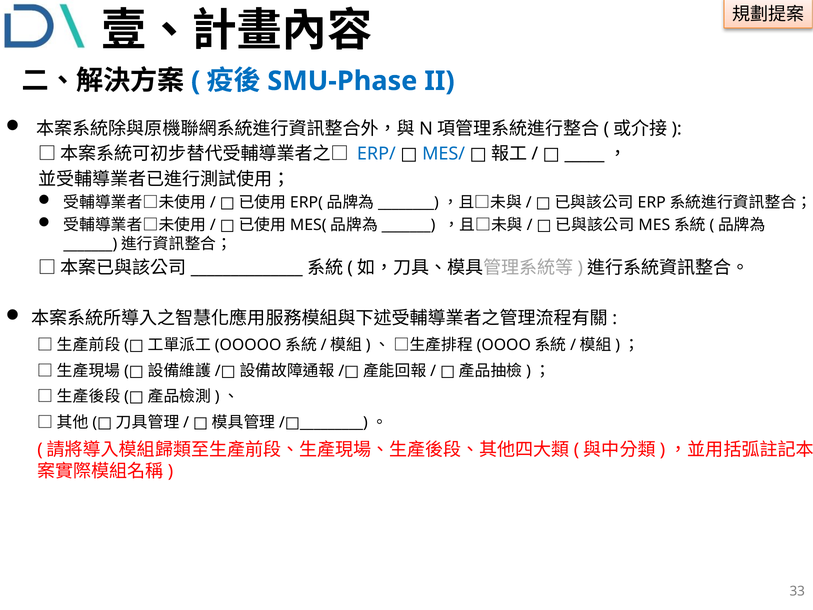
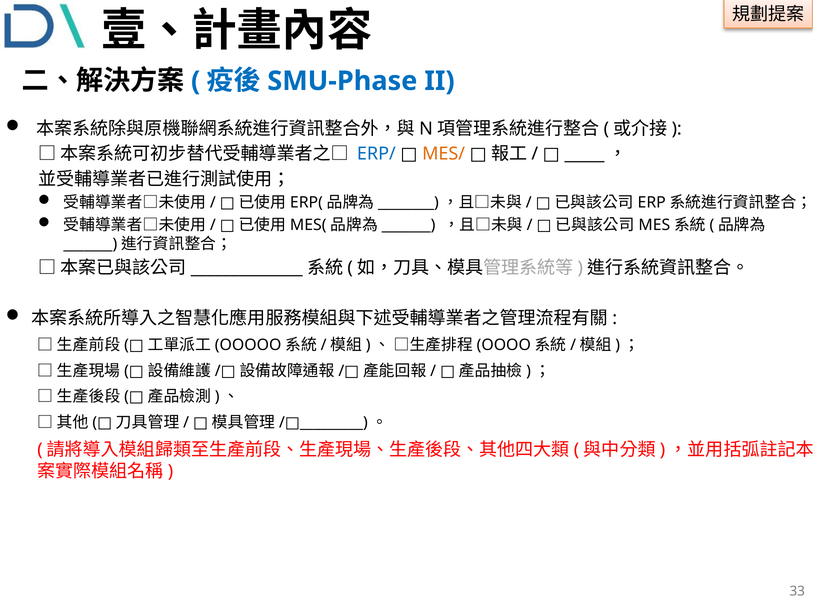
MES/ colour: blue -> orange
